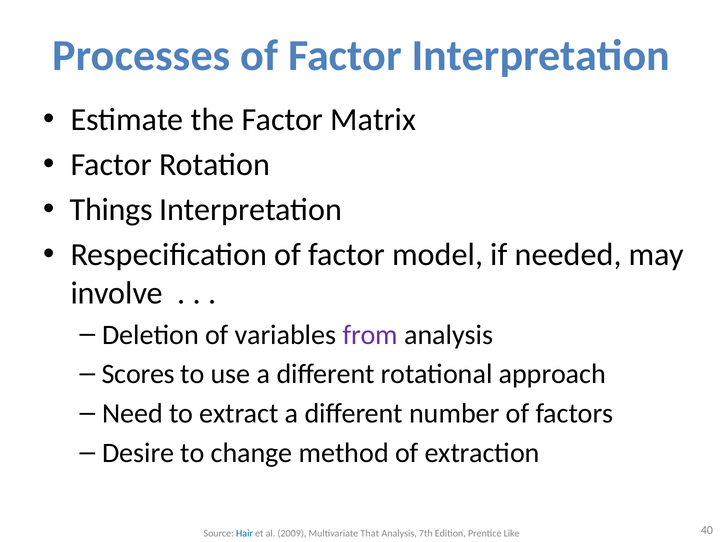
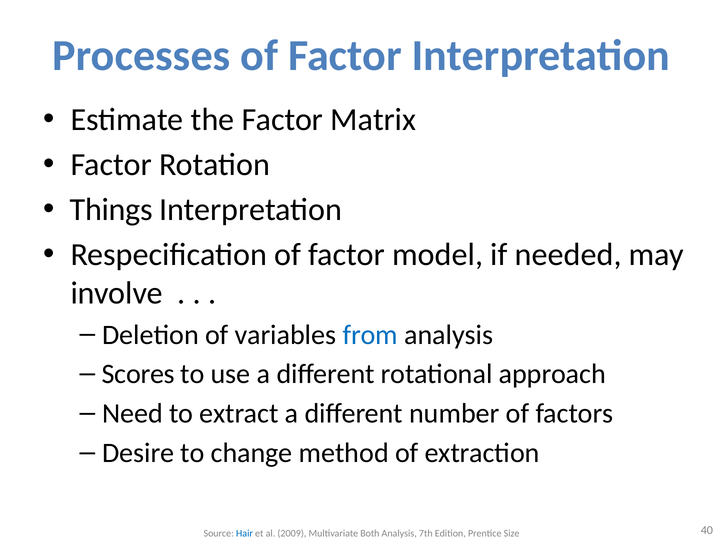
from colour: purple -> blue
That: That -> Both
Like: Like -> Size
